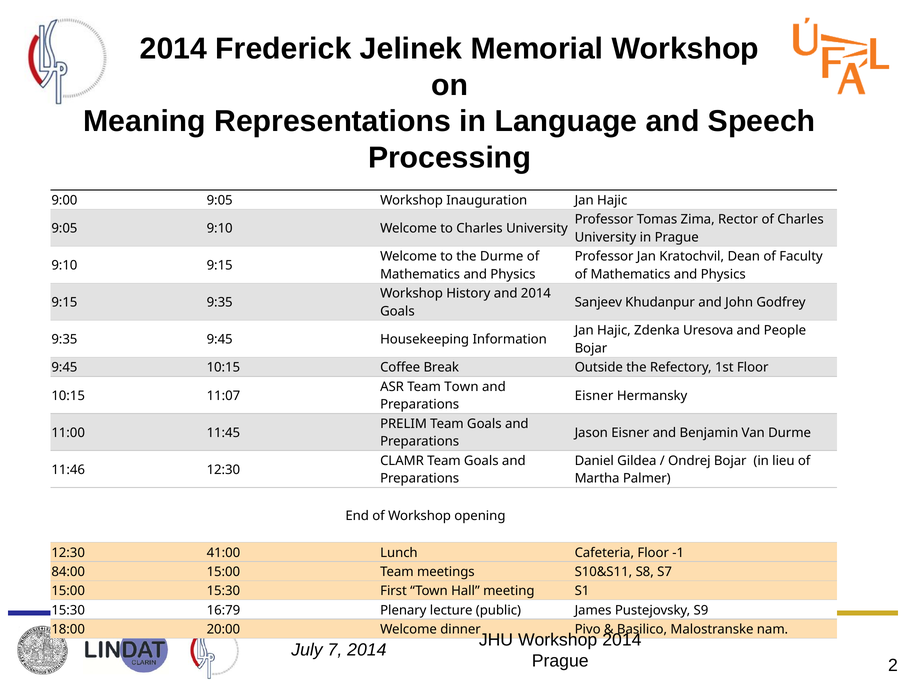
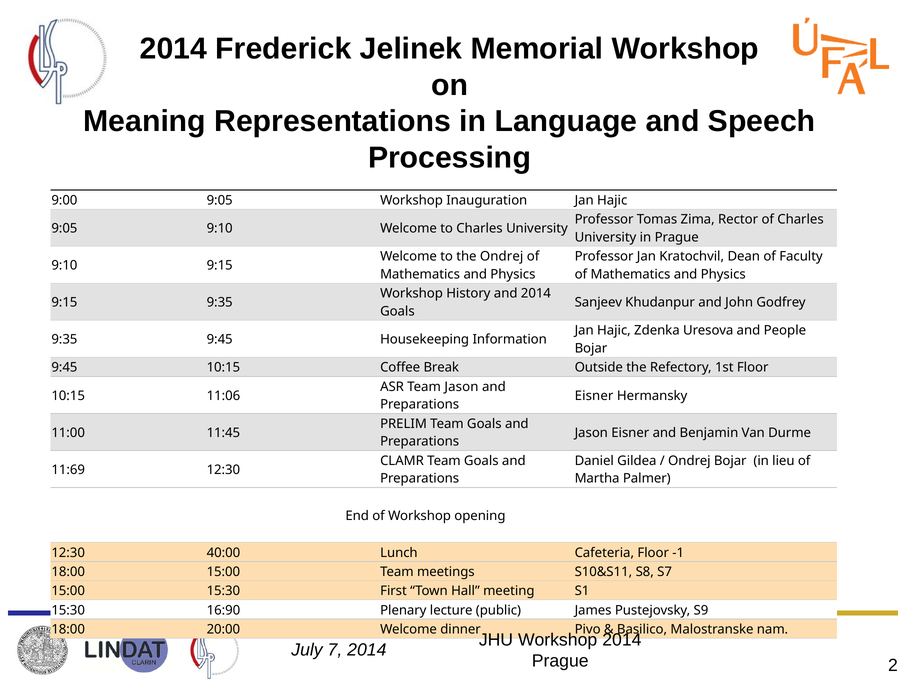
the Durme: Durme -> Ondrej
Team Town: Town -> Jason
11:07: 11:07 -> 11:06
11:46: 11:46 -> 11:69
41:00: 41:00 -> 40:00
84:00 at (68, 572): 84:00 -> 18:00
16:79: 16:79 -> 16:90
